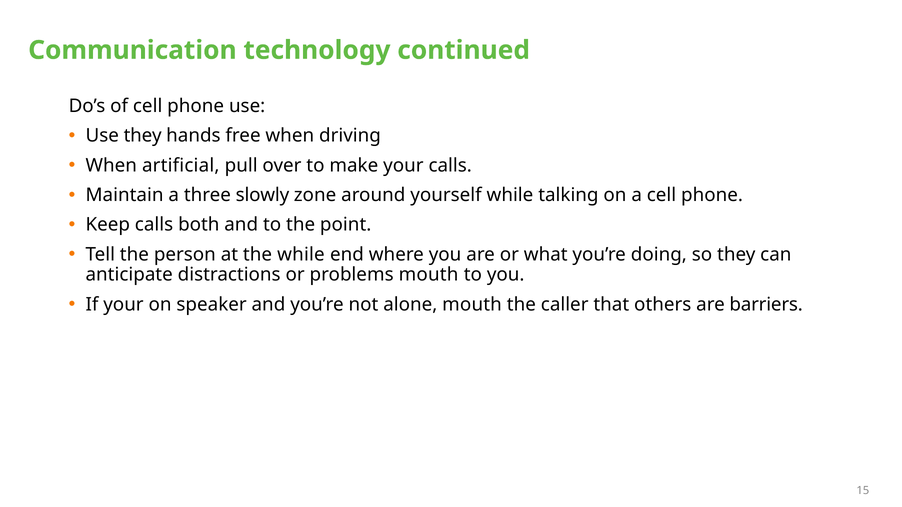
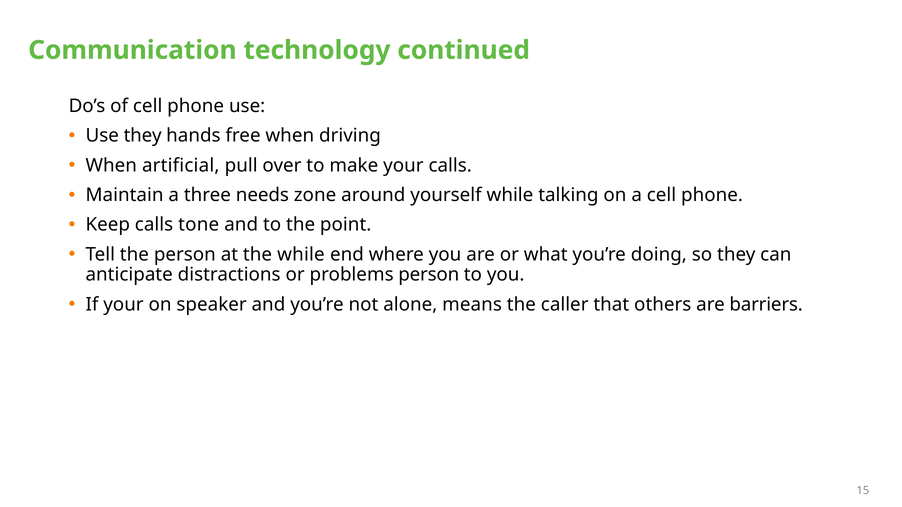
slowly: slowly -> needs
both: both -> tone
problems mouth: mouth -> person
alone mouth: mouth -> means
